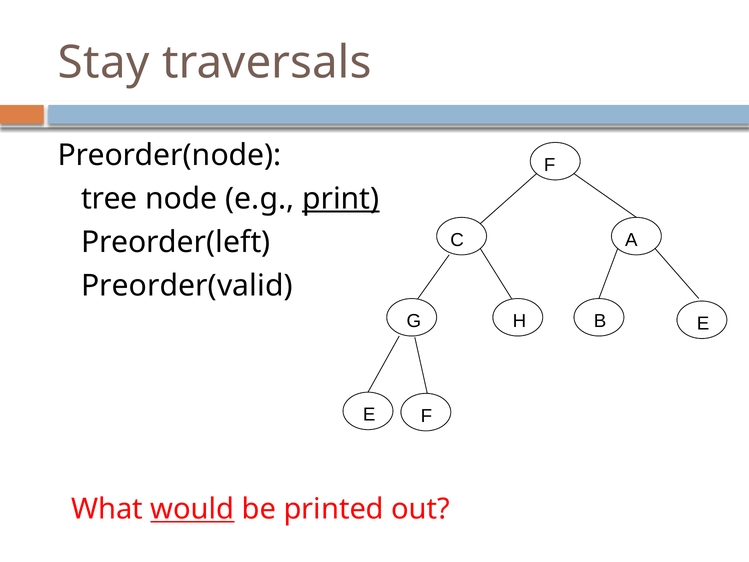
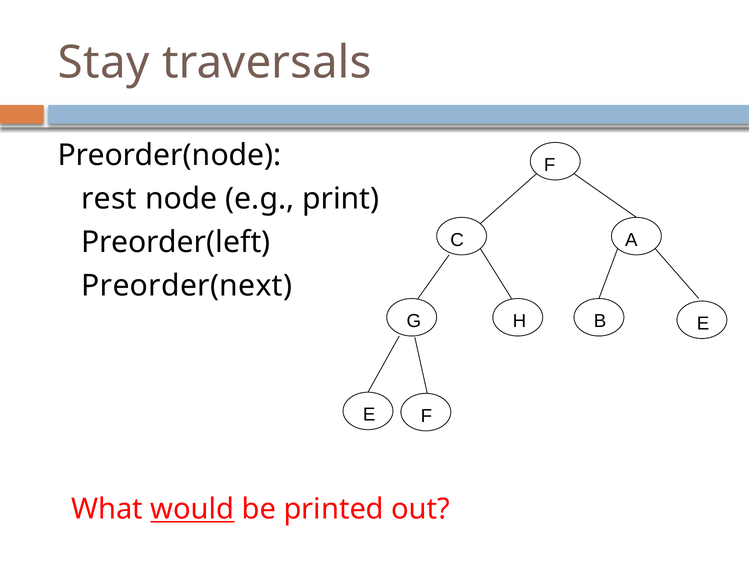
tree: tree -> rest
print underline: present -> none
Preorder(valid: Preorder(valid -> Preorder(next
